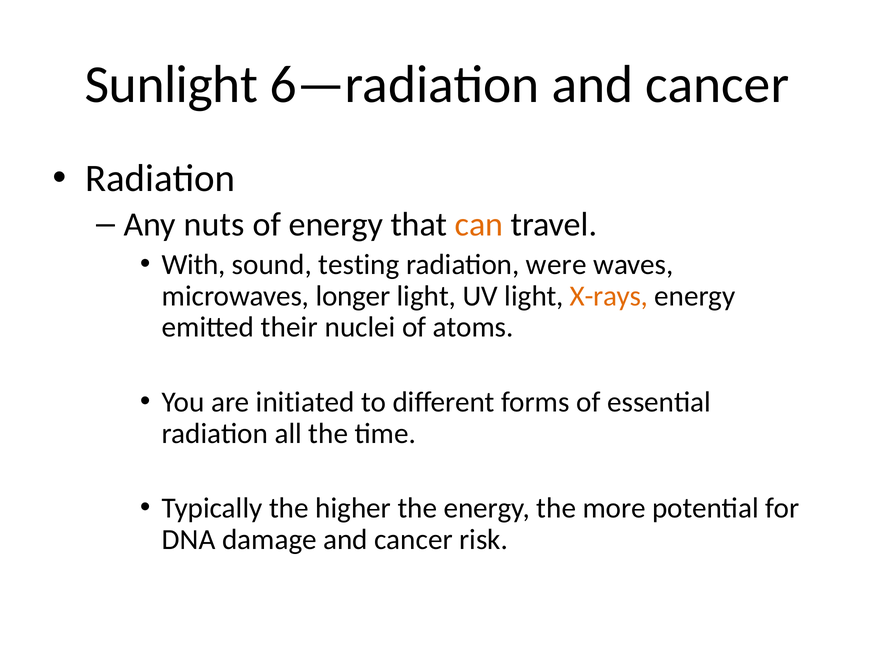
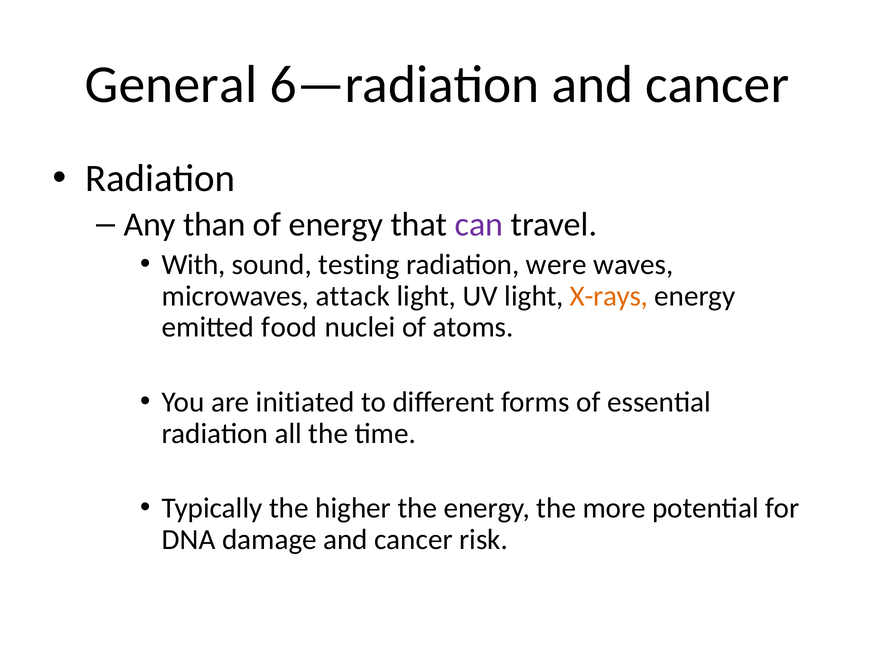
Sunlight: Sunlight -> General
nuts: nuts -> than
can colour: orange -> purple
longer: longer -> attack
their: their -> food
